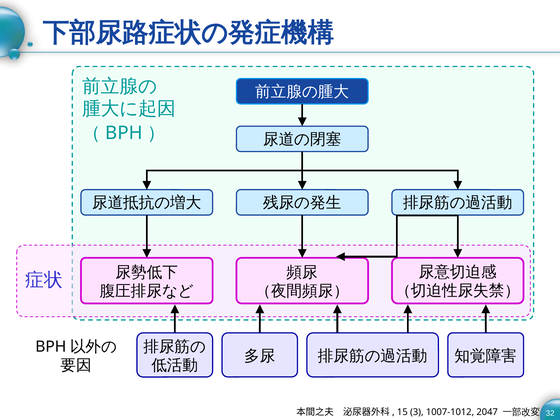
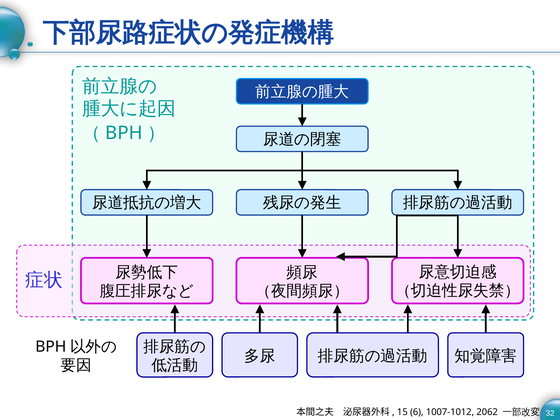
3: 3 -> 6
2047: 2047 -> 2062
